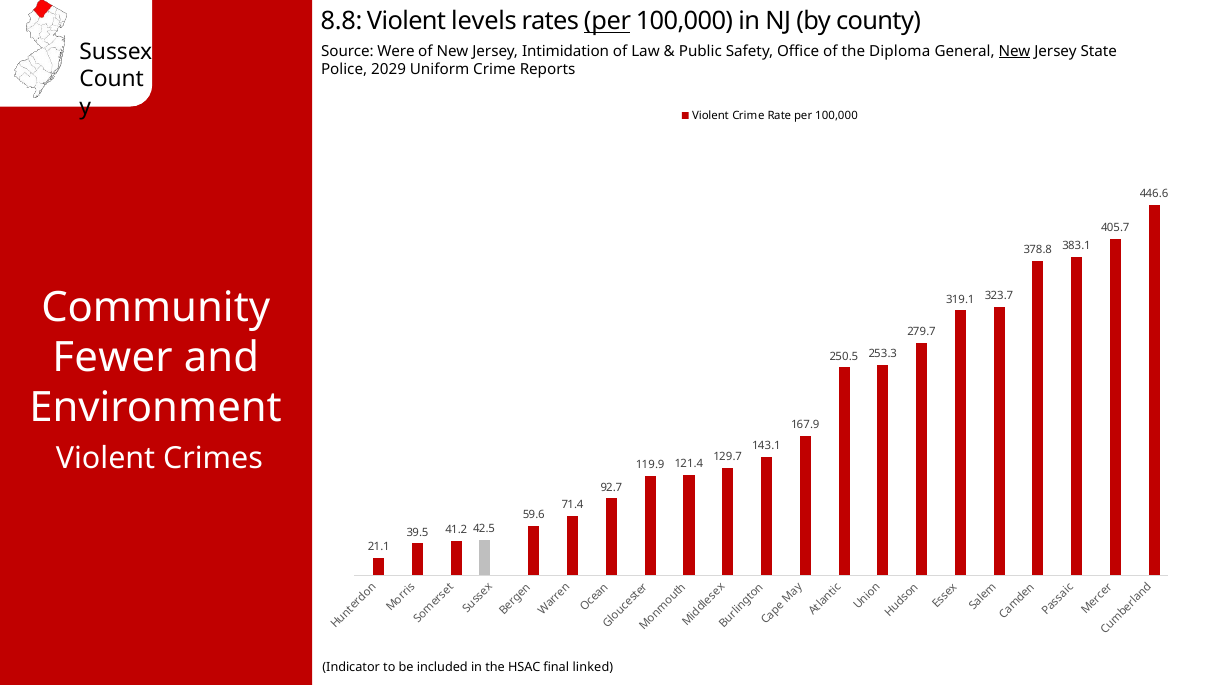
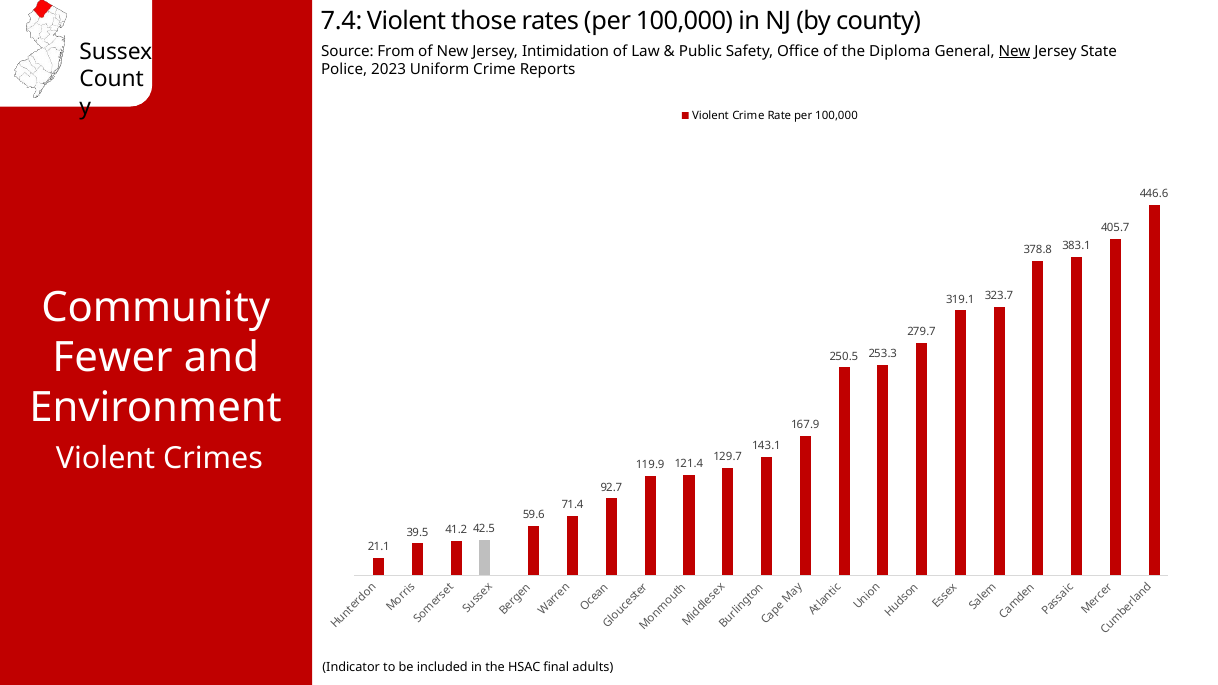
8.8: 8.8 -> 7.4
levels: levels -> those
per at (608, 22) underline: present -> none
Were: Were -> From
2029: 2029 -> 2023
linked: linked -> adults
